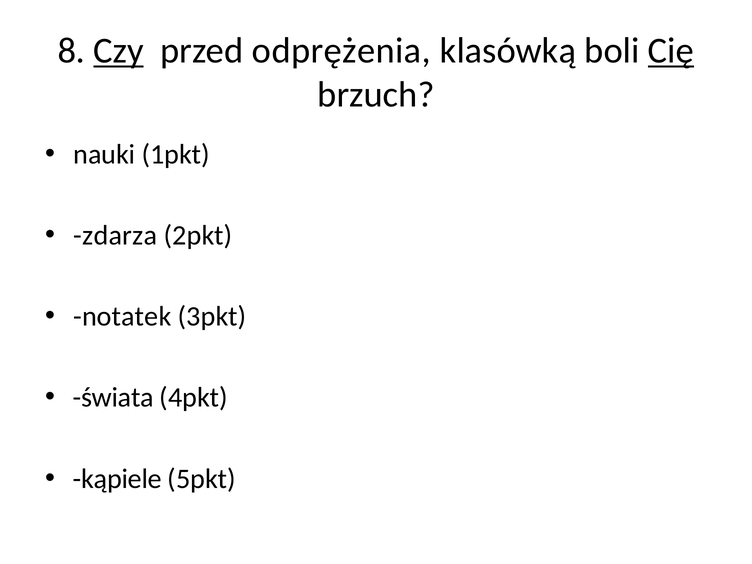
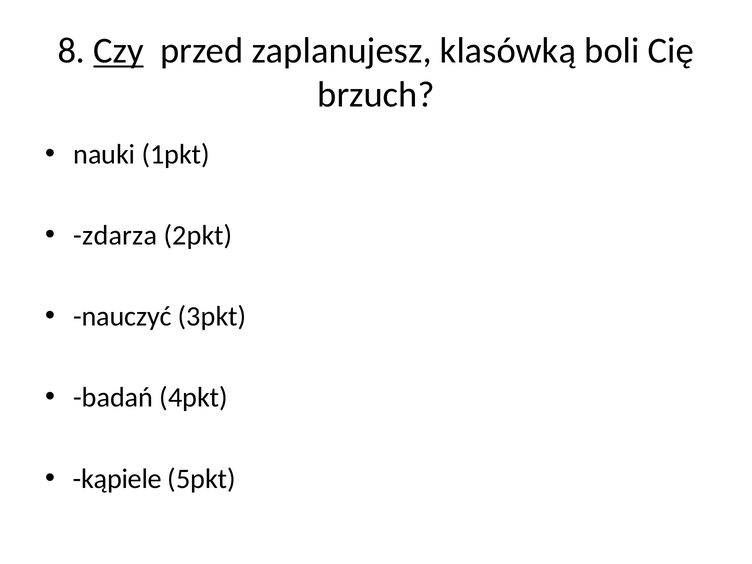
odprężenia: odprężenia -> zaplanujesz
Cię underline: present -> none
notatek: notatek -> nauczyć
świata: świata -> badań
